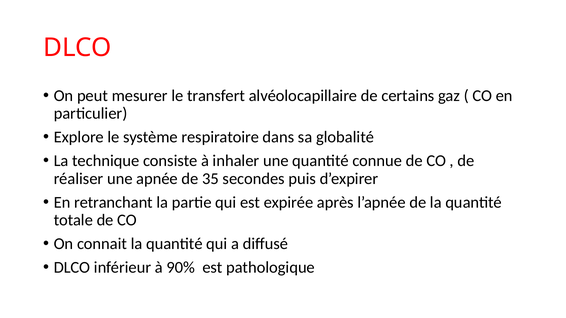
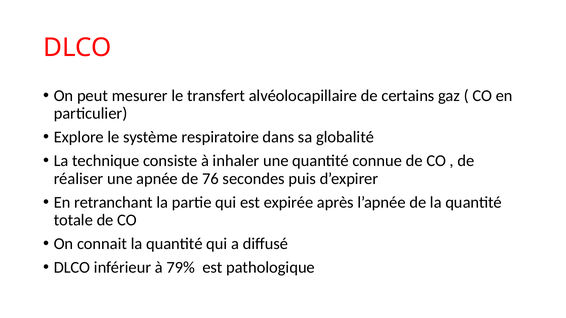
35: 35 -> 76
90%: 90% -> 79%
